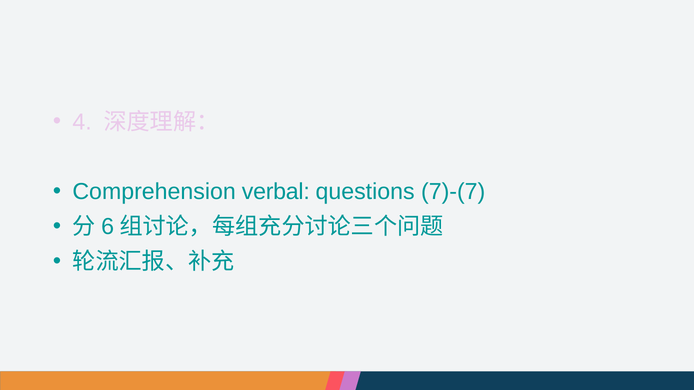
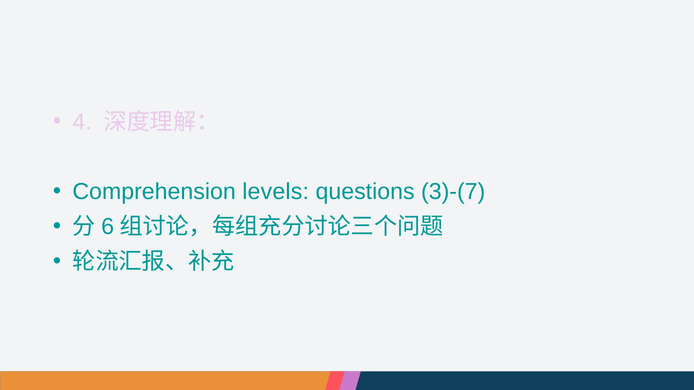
verbal: verbal -> levels
7)-(7: 7)-(7 -> 3)-(7
